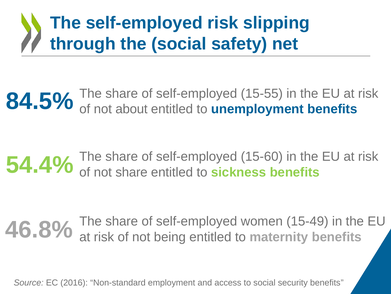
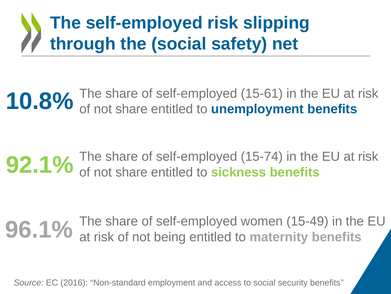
84.5%: 84.5% -> 10.8%
15-55: 15-55 -> 15-61
about at (132, 109): about -> share
54.4%: 54.4% -> 92.1%
15-60: 15-60 -> 15-74
46.8%: 46.8% -> 96.1%
